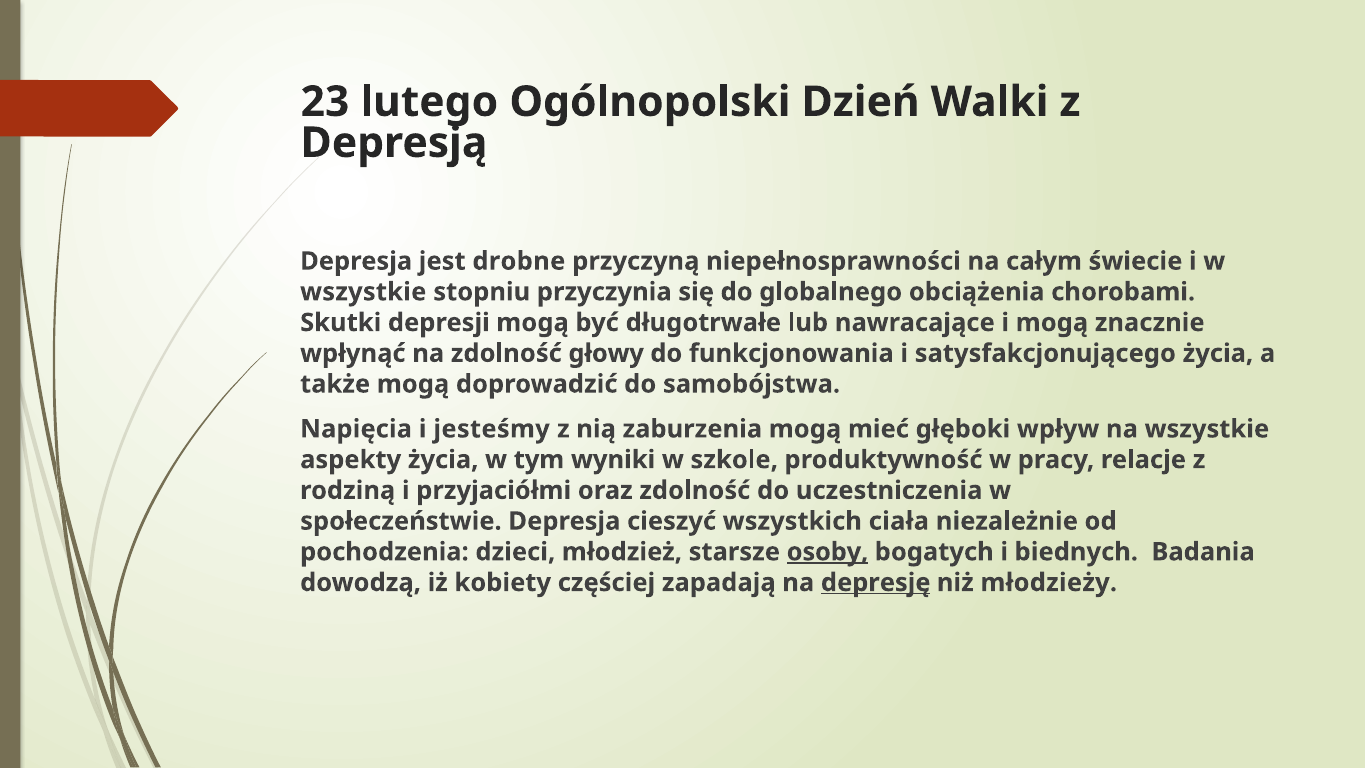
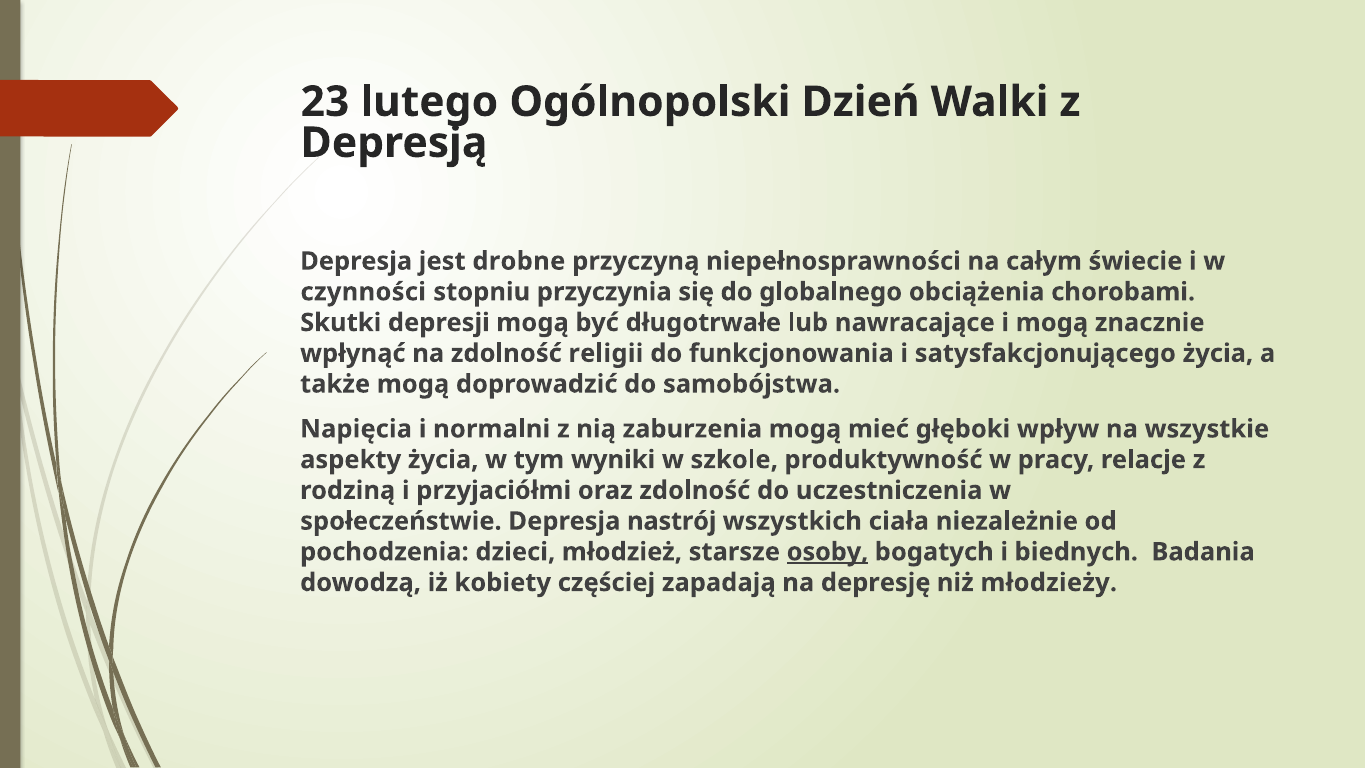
wszystkie at (363, 292): wszystkie -> czynności
głowy: głowy -> religii
jesteśmy: jesteśmy -> normalni
cieszyć: cieszyć -> nastrój
depresję underline: present -> none
